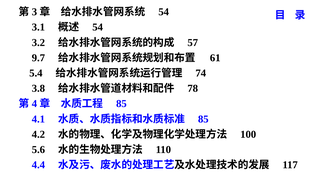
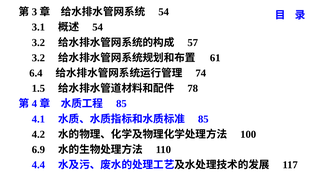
9.7 at (38, 58): 9.7 -> 3.2
5.4: 5.4 -> 6.4
3.8: 3.8 -> 1.5
5.6: 5.6 -> 6.9
